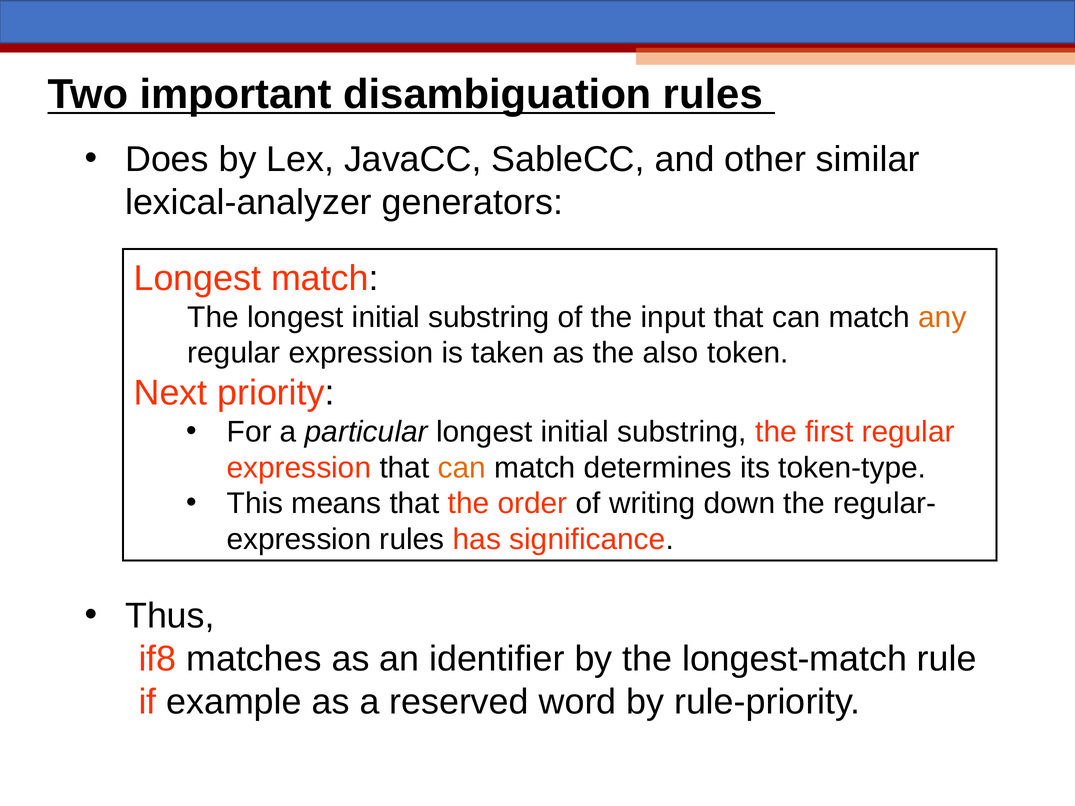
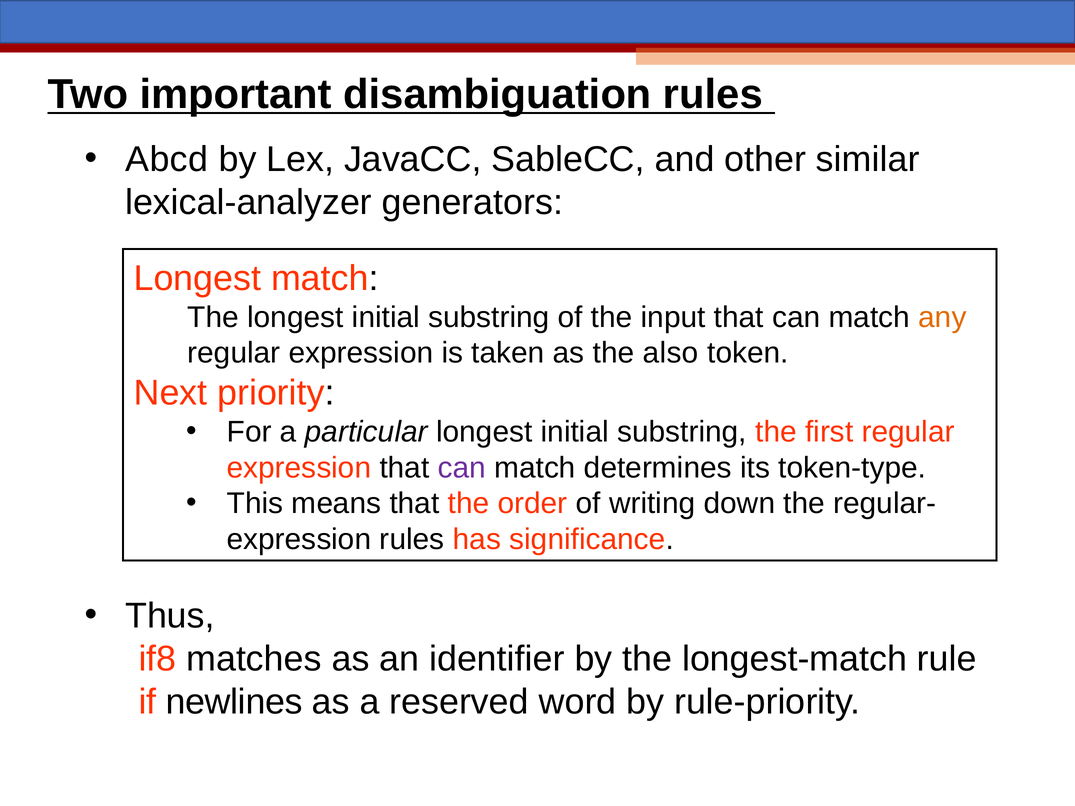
Does: Does -> Abcd
can at (462, 468) colour: orange -> purple
example: example -> newlines
